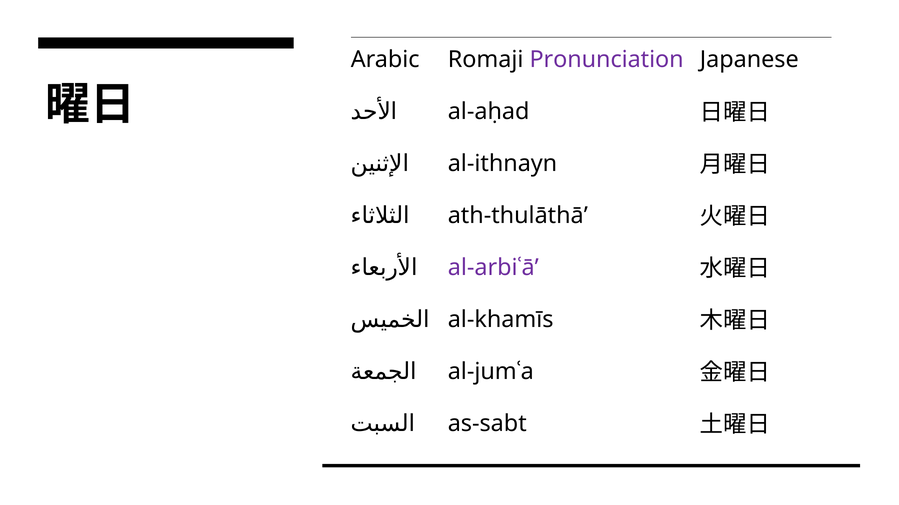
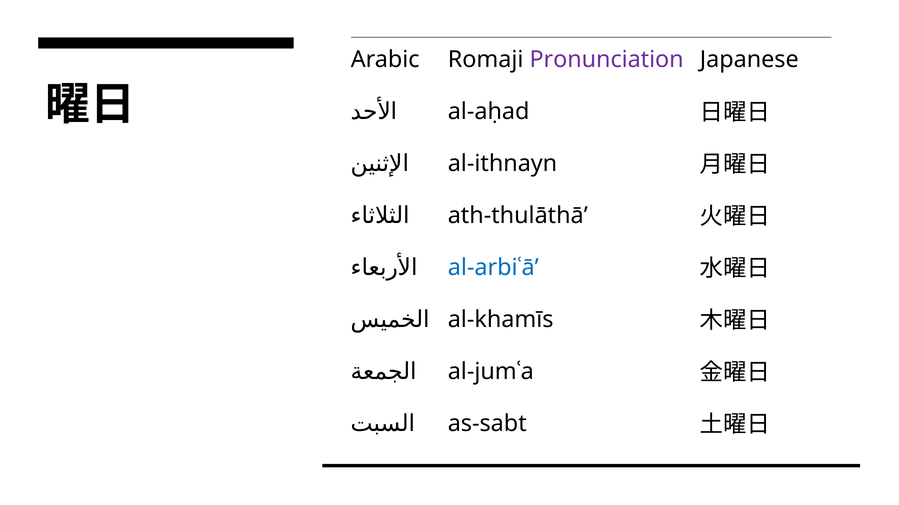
al-arbiʿāʼ colour: purple -> blue
